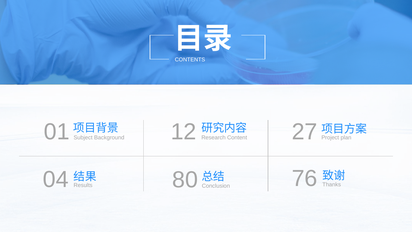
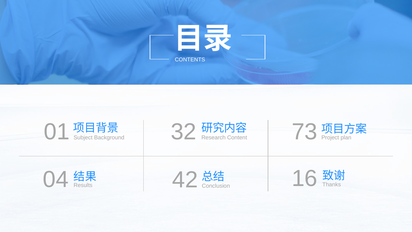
12: 12 -> 32
27: 27 -> 73
80: 80 -> 42
76: 76 -> 16
